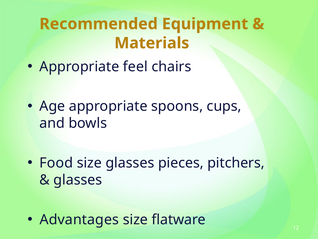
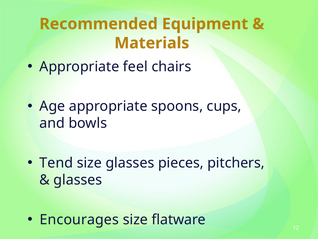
Food: Food -> Tend
Advantages: Advantages -> Encourages
